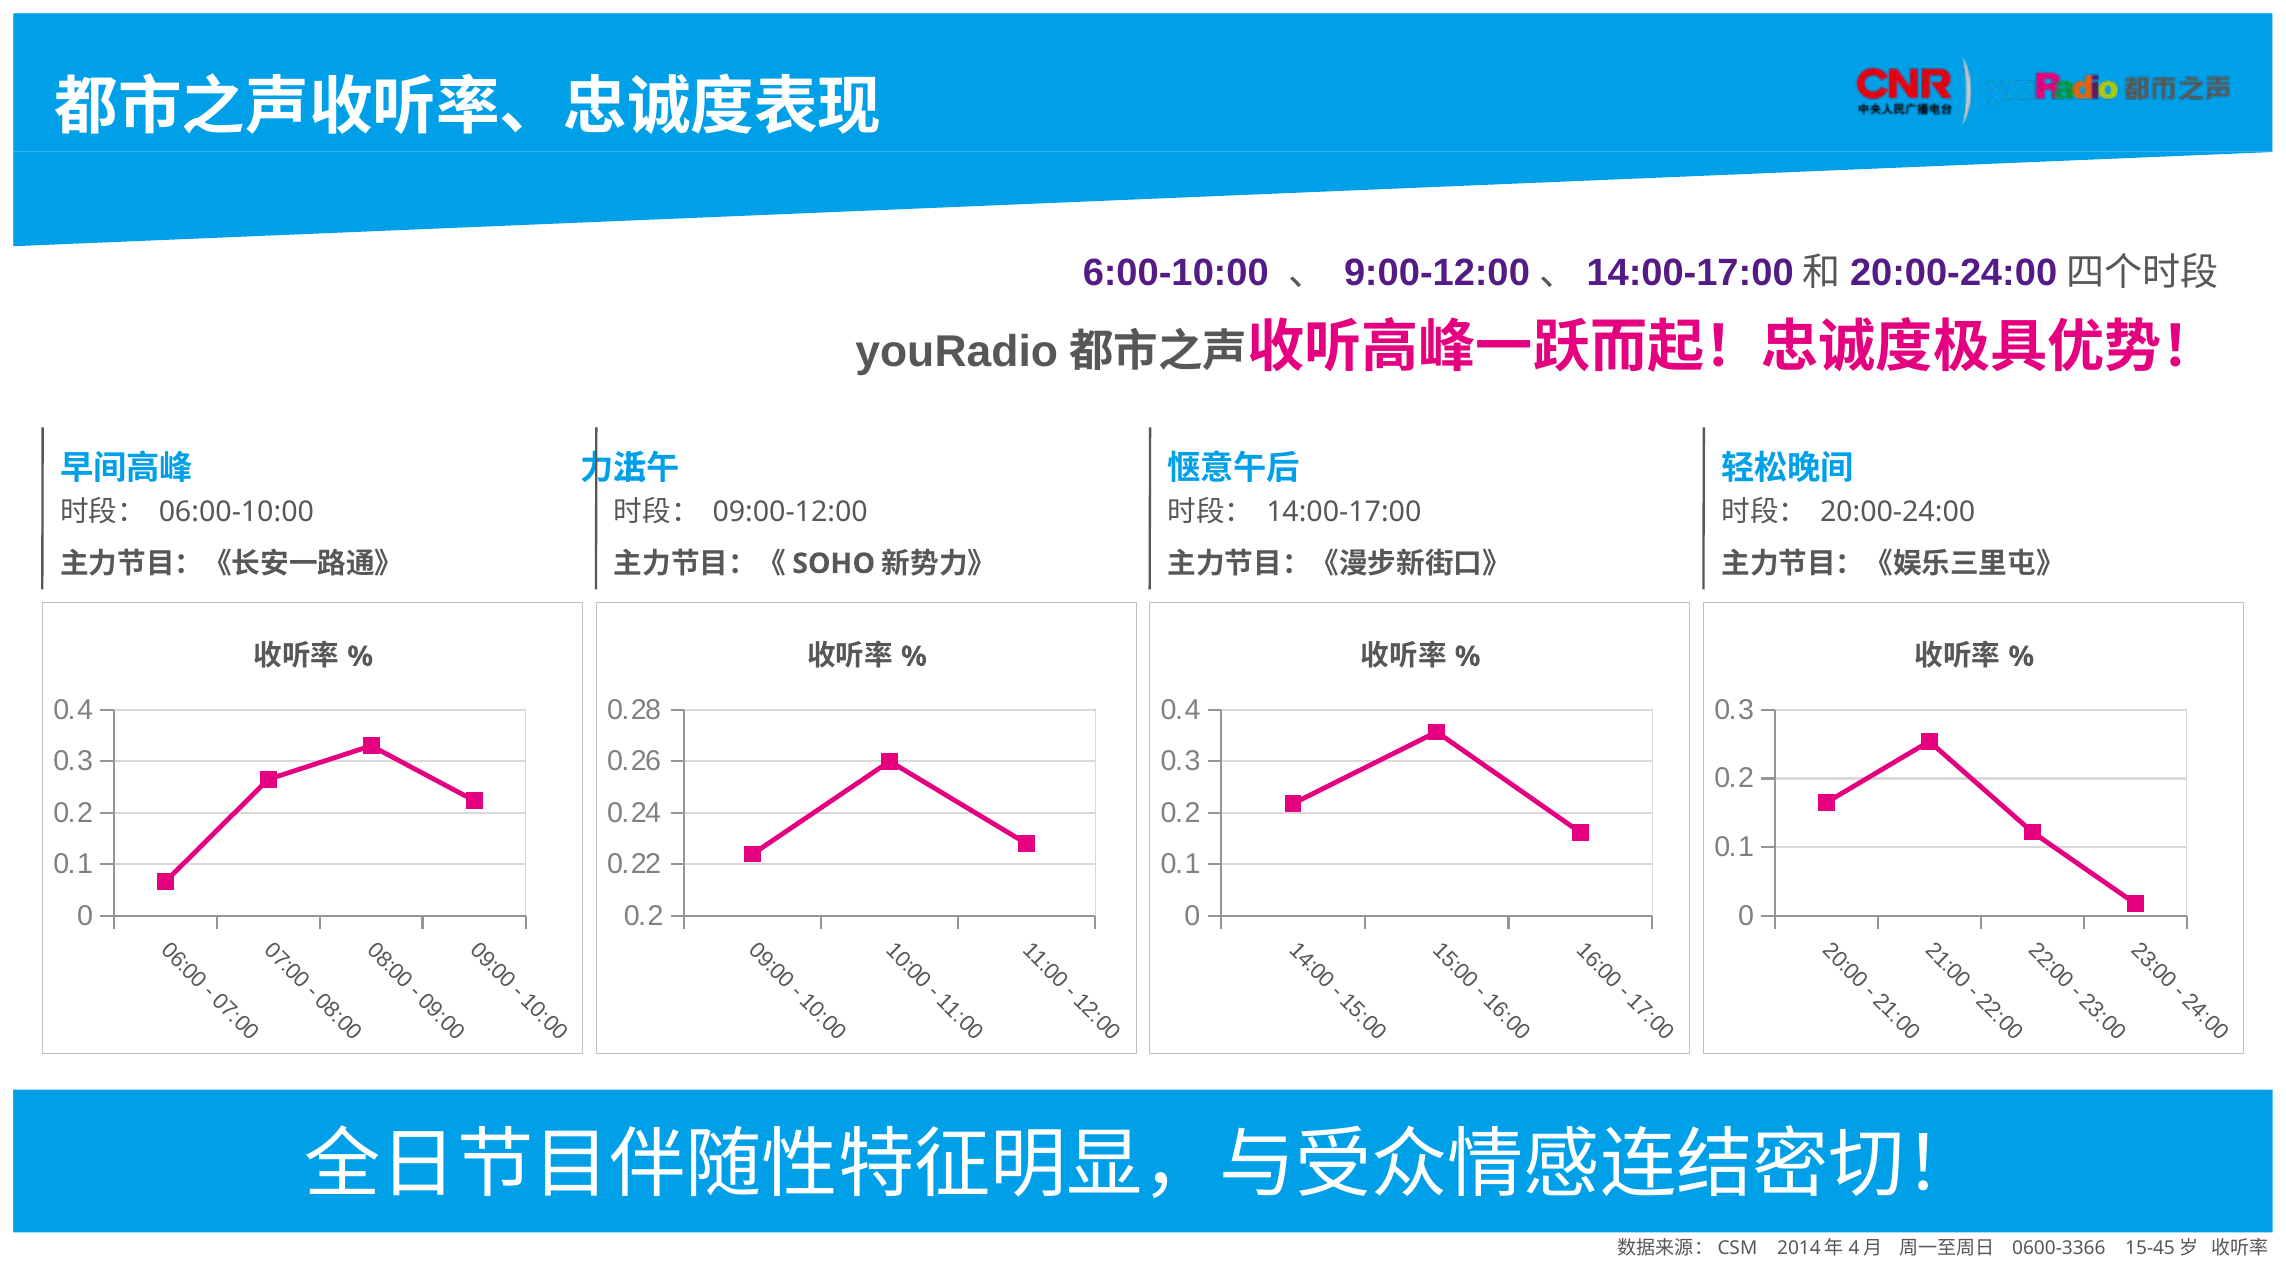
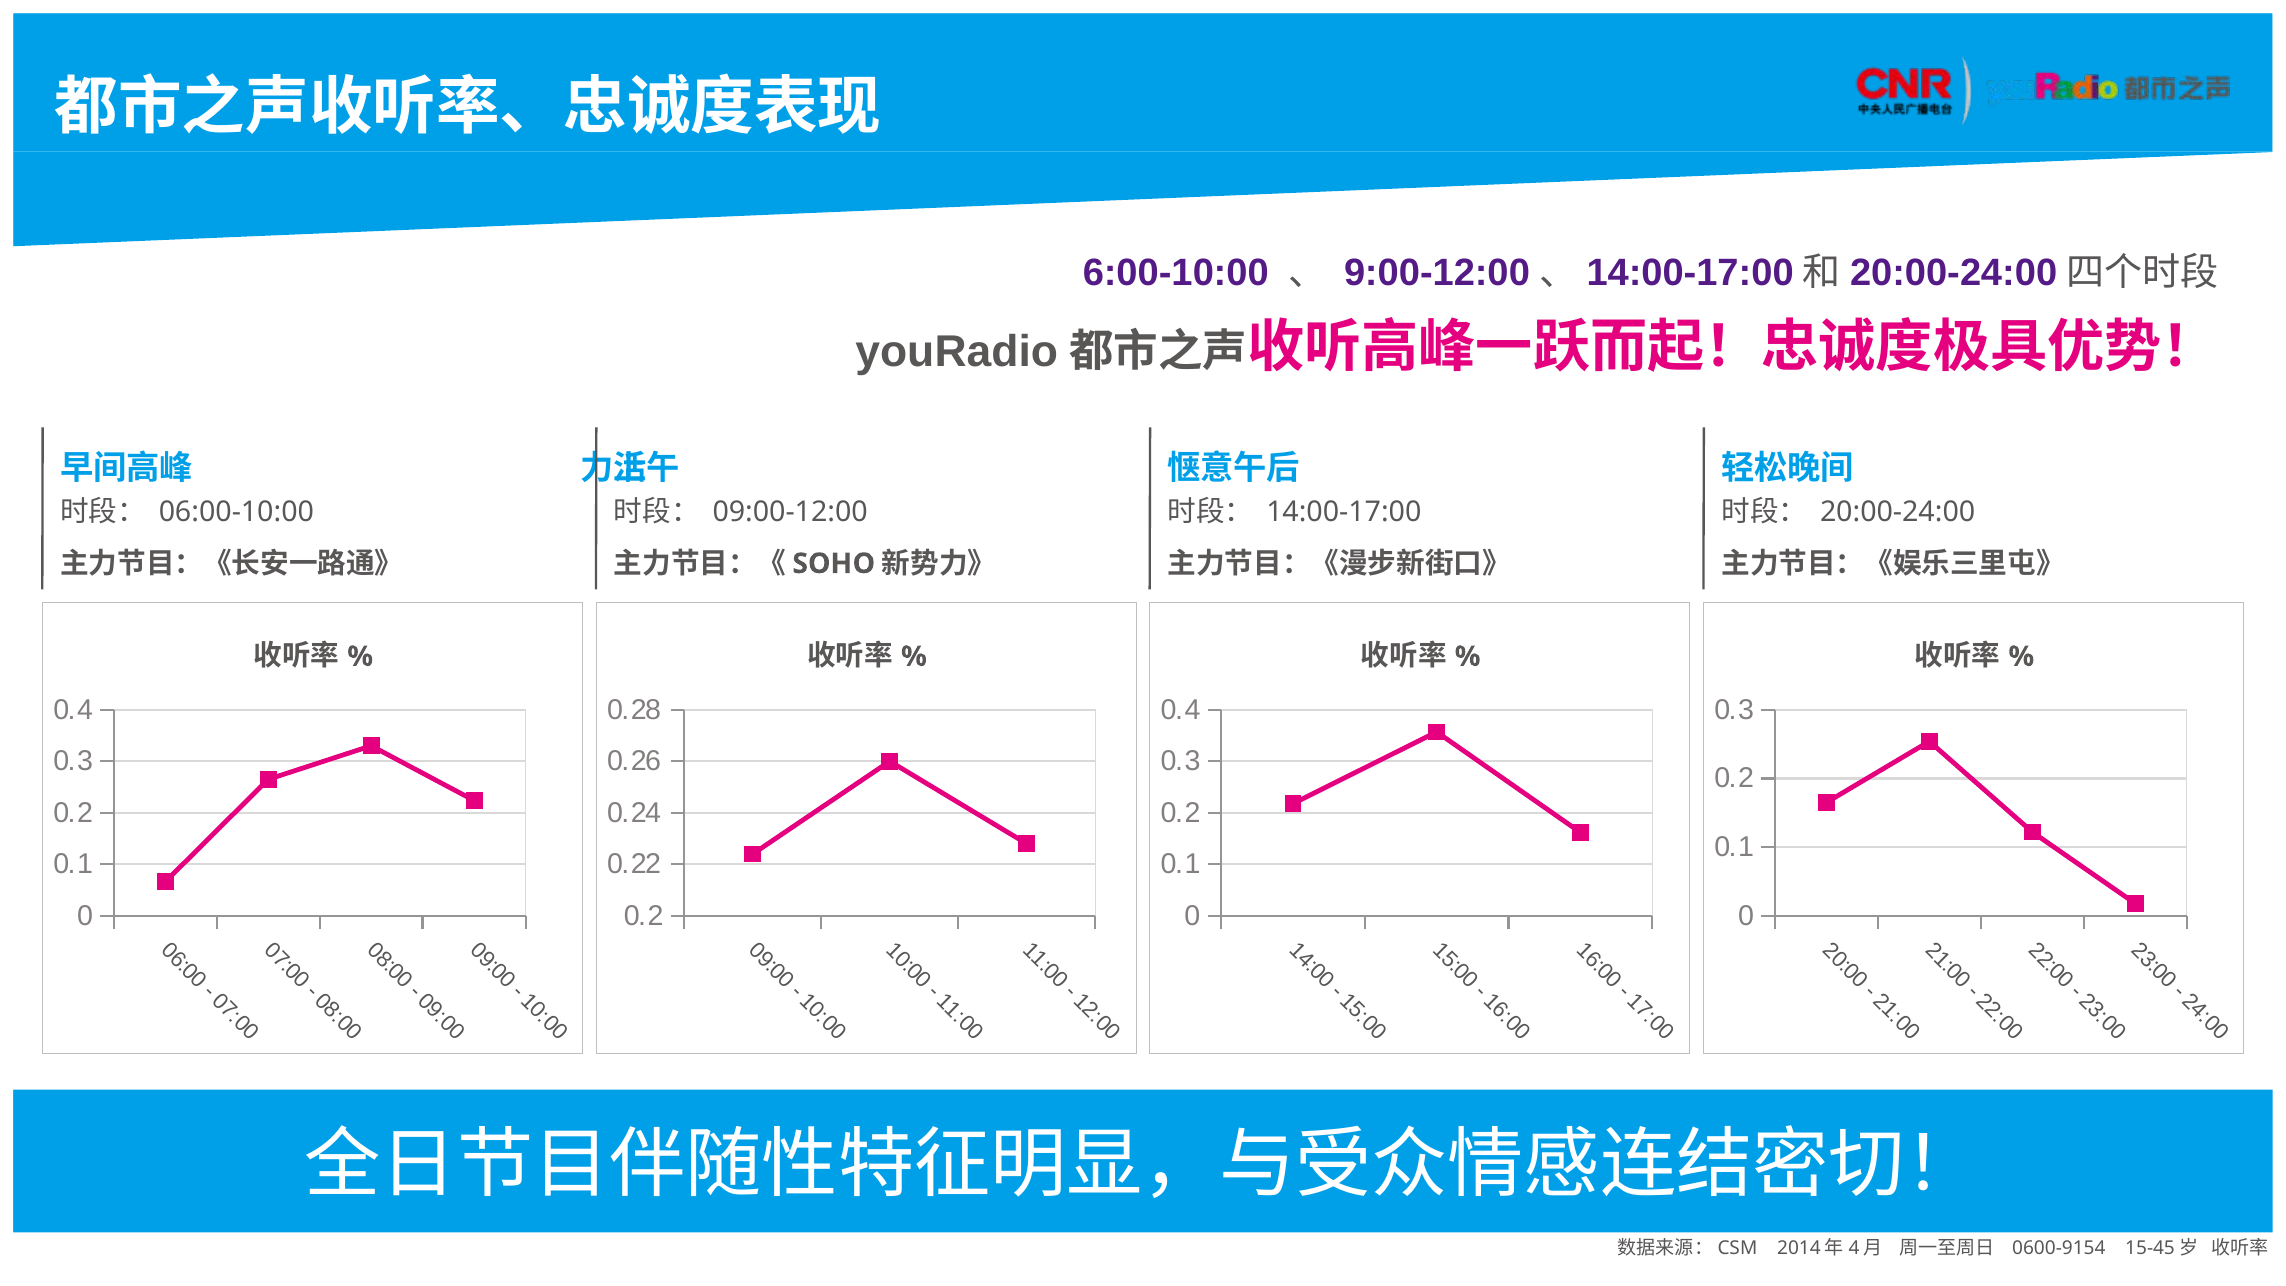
0600-3366: 0600-3366 -> 0600-9154
